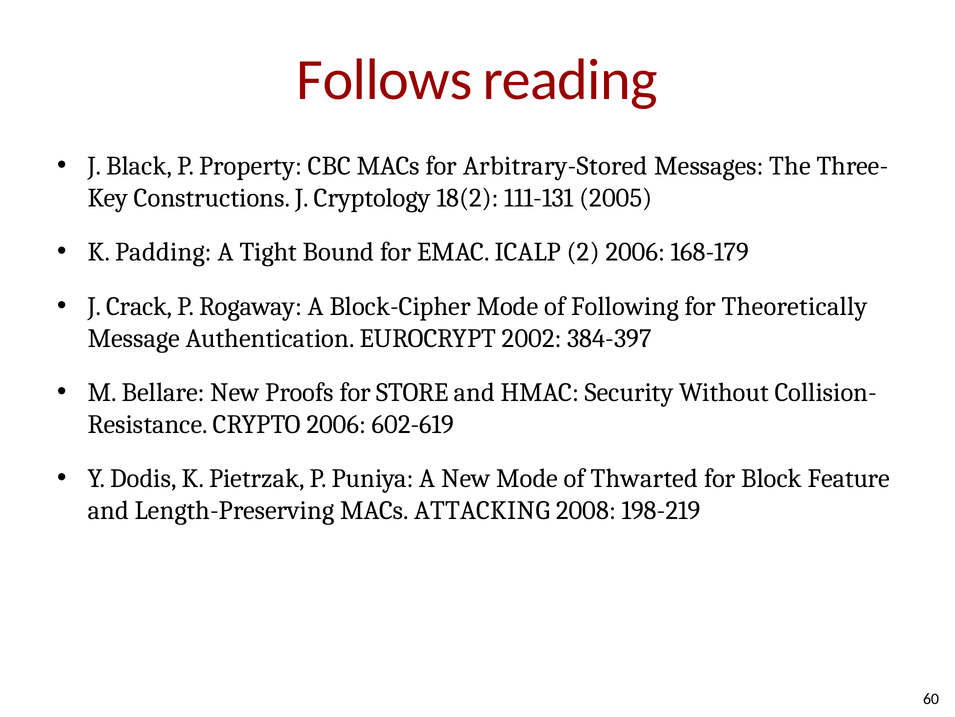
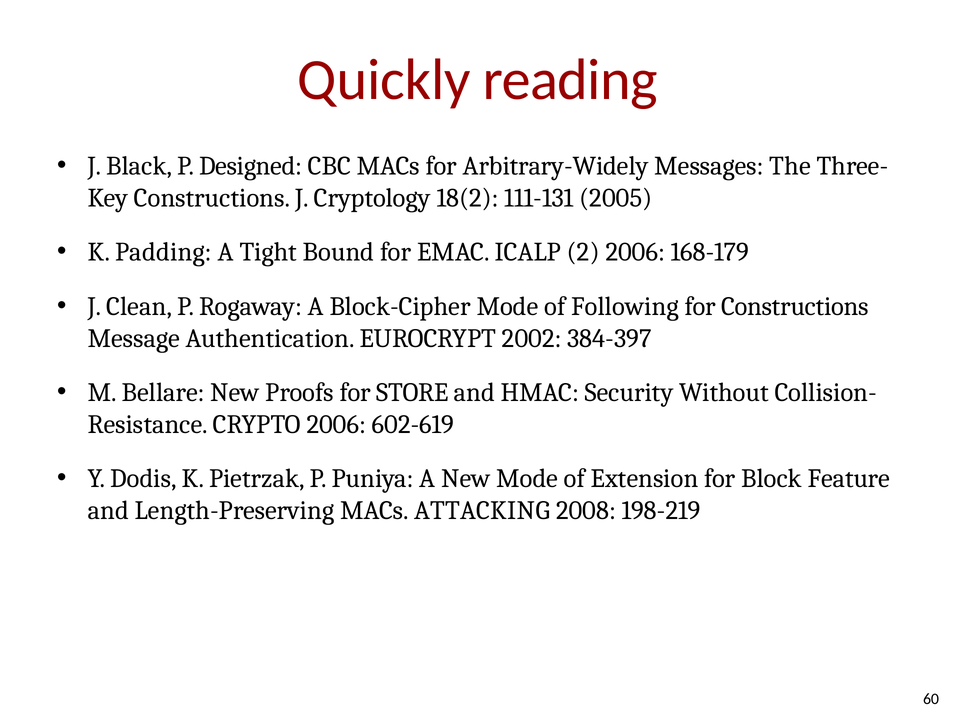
Follows: Follows -> Quickly
Property: Property -> Designed
Arbitrary-Stored: Arbitrary-Stored -> Arbitrary-Widely
Crack: Crack -> Clean
for Theoretically: Theoretically -> Constructions
Thwarted: Thwarted -> Extension
